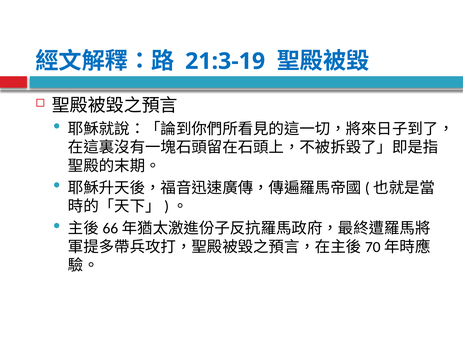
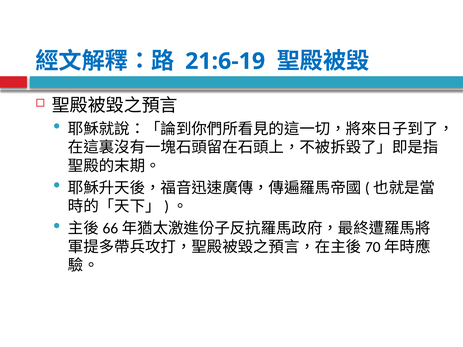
21:3-19: 21:3-19 -> 21:6-19
